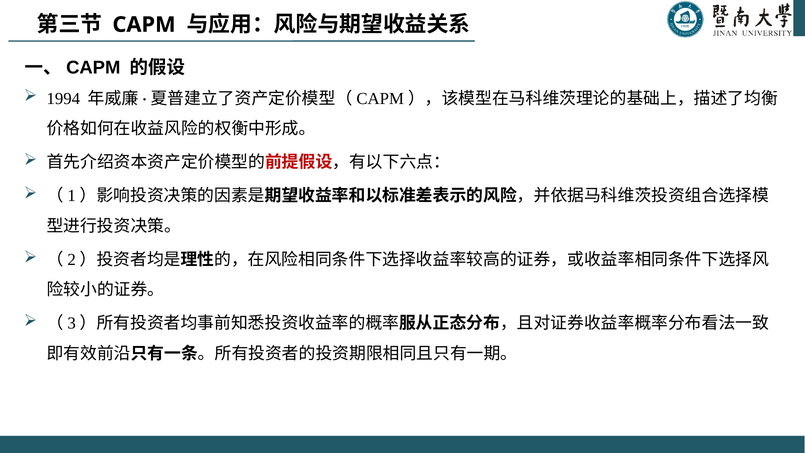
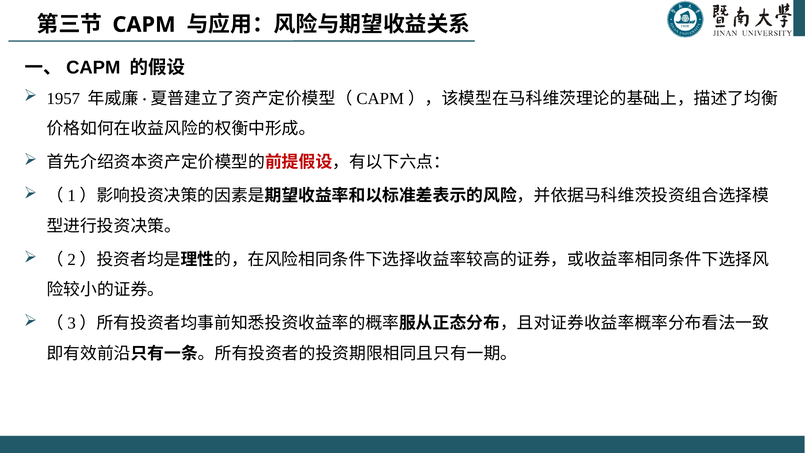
1994: 1994 -> 1957
